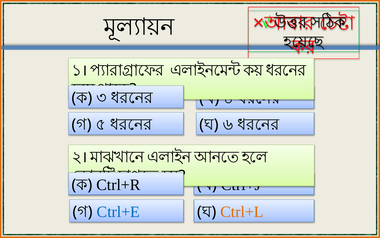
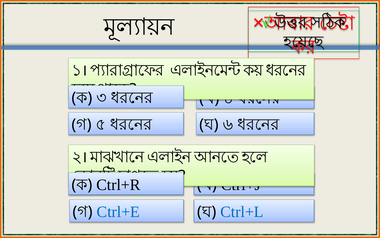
Ctrl+L colour: orange -> blue
